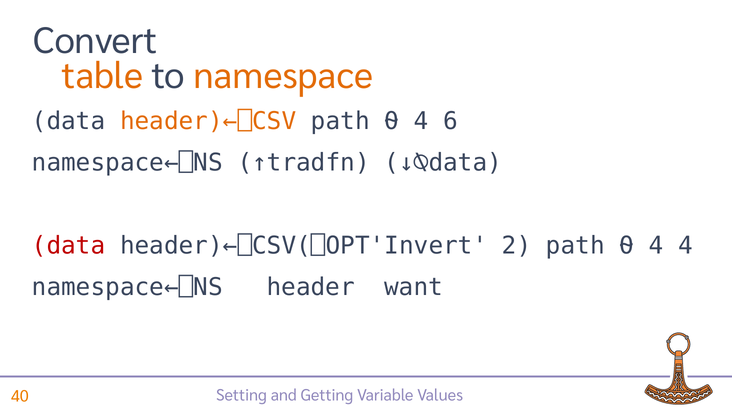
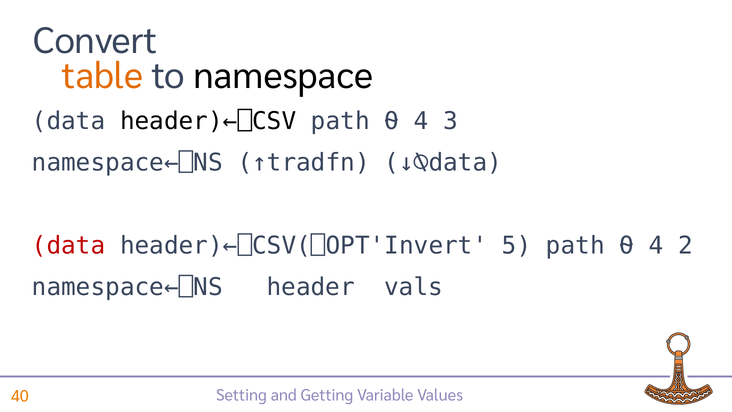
namespace colour: orange -> black
header)←⎕CSV colour: orange -> black
6: 6 -> 3
2: 2 -> 5
4 4: 4 -> 2
want: want -> vals
